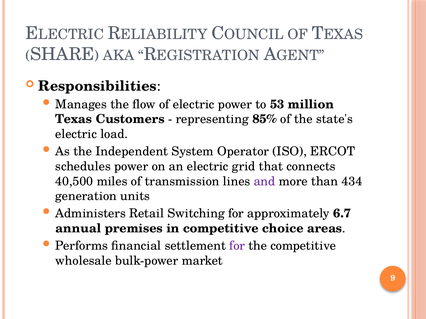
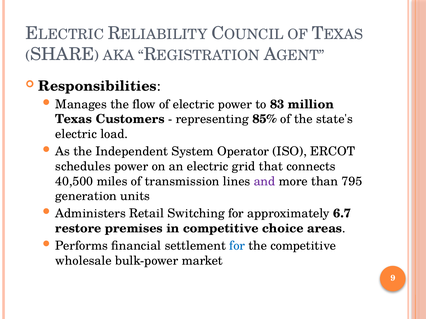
53: 53 -> 83
434: 434 -> 795
annual: annual -> restore
for at (237, 246) colour: purple -> blue
